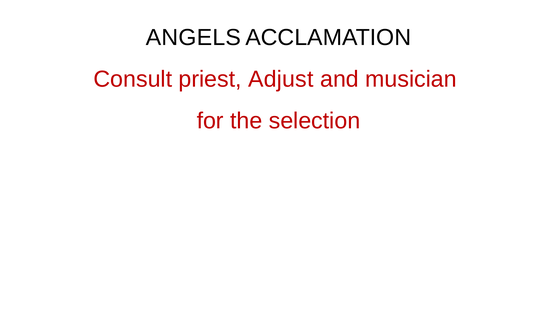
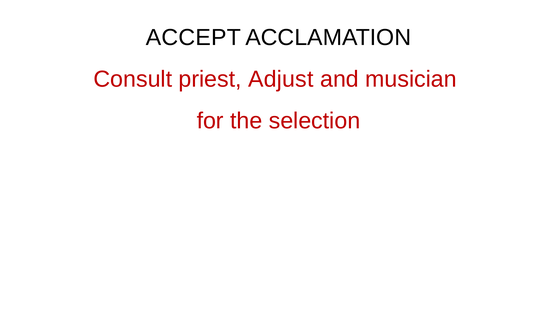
ANGELS: ANGELS -> ACCEPT
